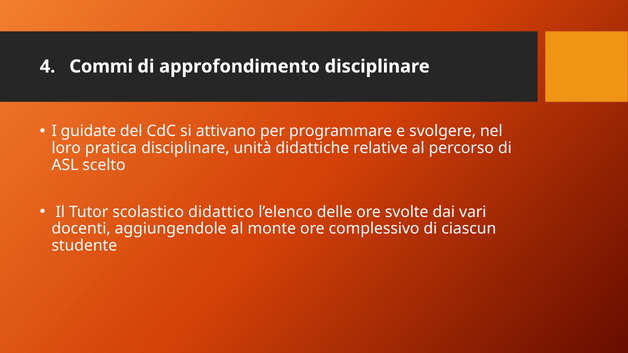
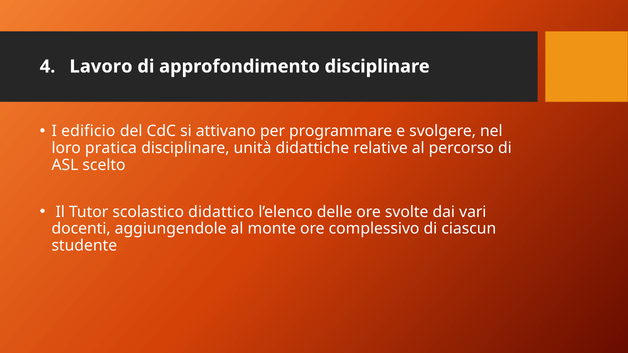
Commi: Commi -> Lavoro
guidate: guidate -> edificio
